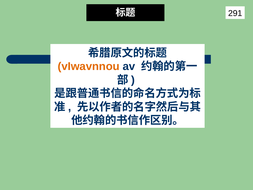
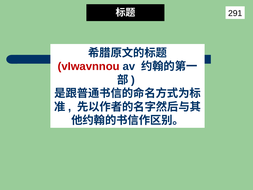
vIwavnnou colour: orange -> red
